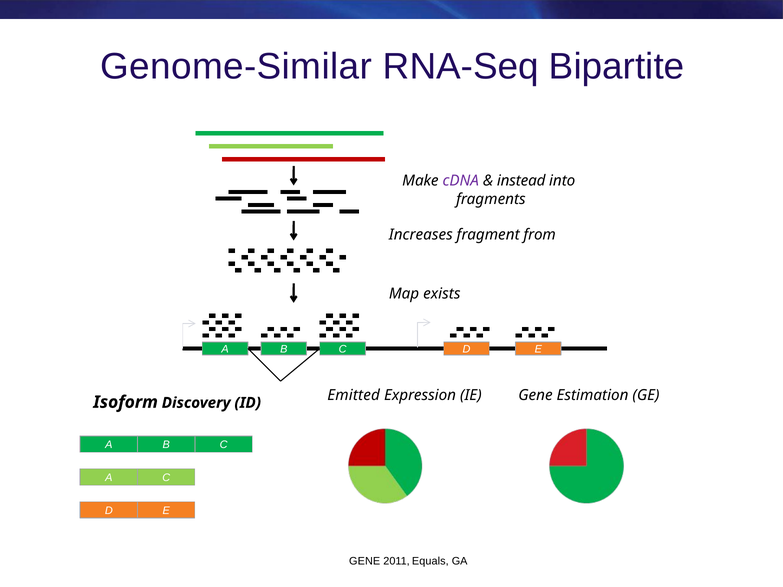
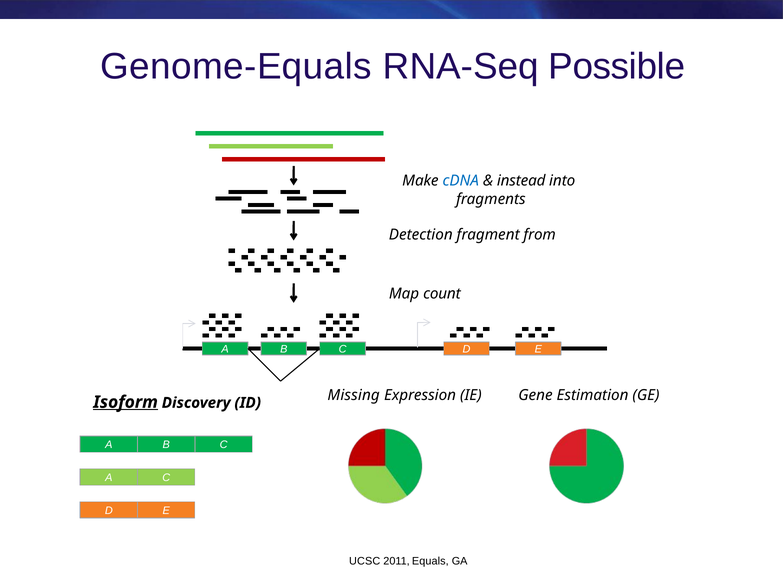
Genome-Similar: Genome-Similar -> Genome-Equals
Bipartite: Bipartite -> Possible
cDNA colour: purple -> blue
Increases: Increases -> Detection
exists: exists -> count
Emitted: Emitted -> Missing
Isoform underline: none -> present
GENE at (365, 561): GENE -> UCSC
